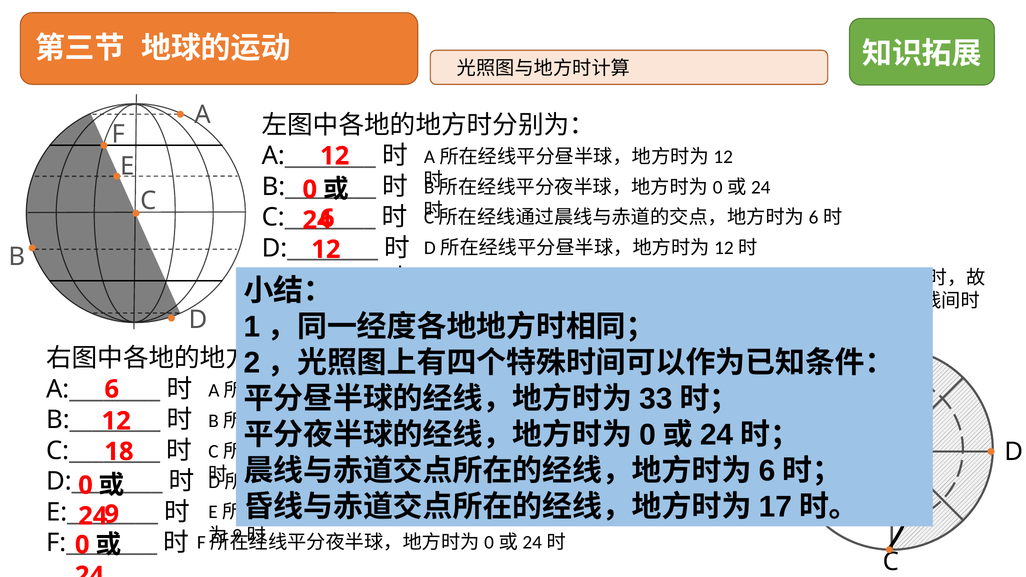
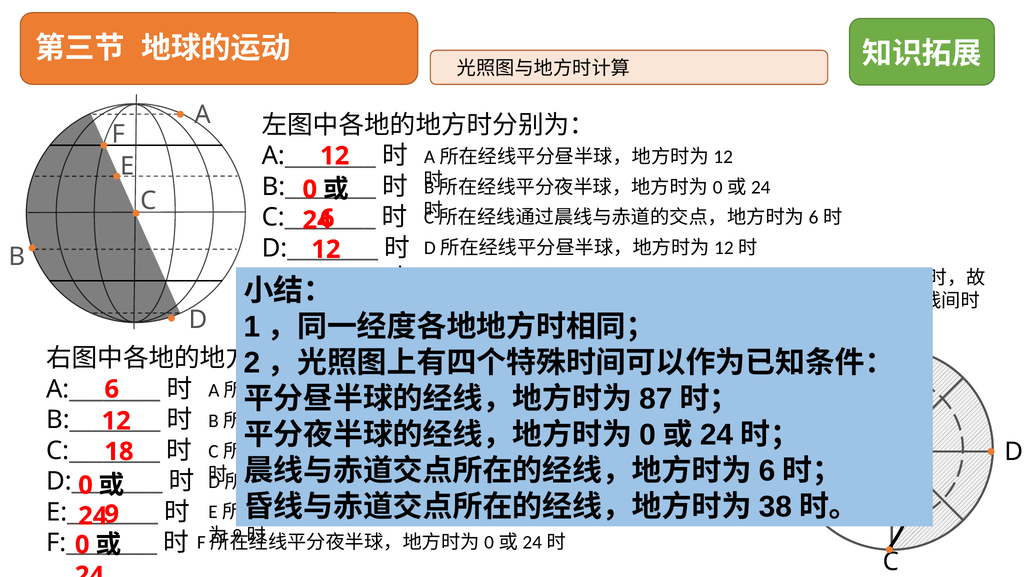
33: 33 -> 87
17: 17 -> 38
